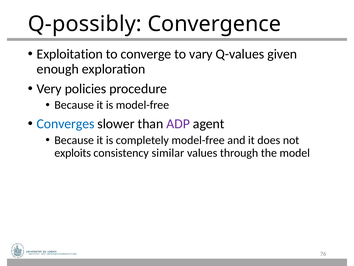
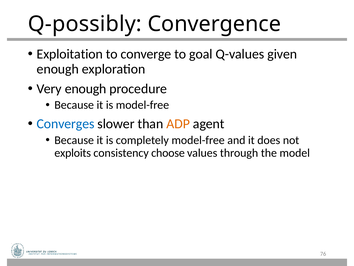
vary: vary -> goal
Very policies: policies -> enough
ADP colour: purple -> orange
similar: similar -> choose
